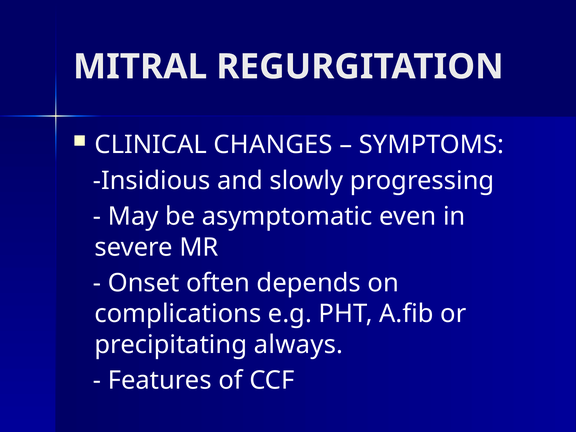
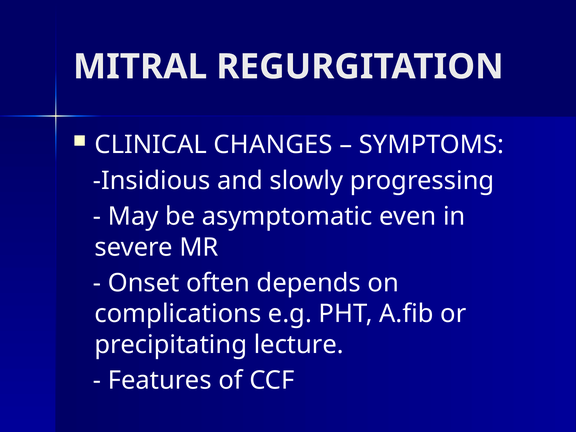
always: always -> lecture
